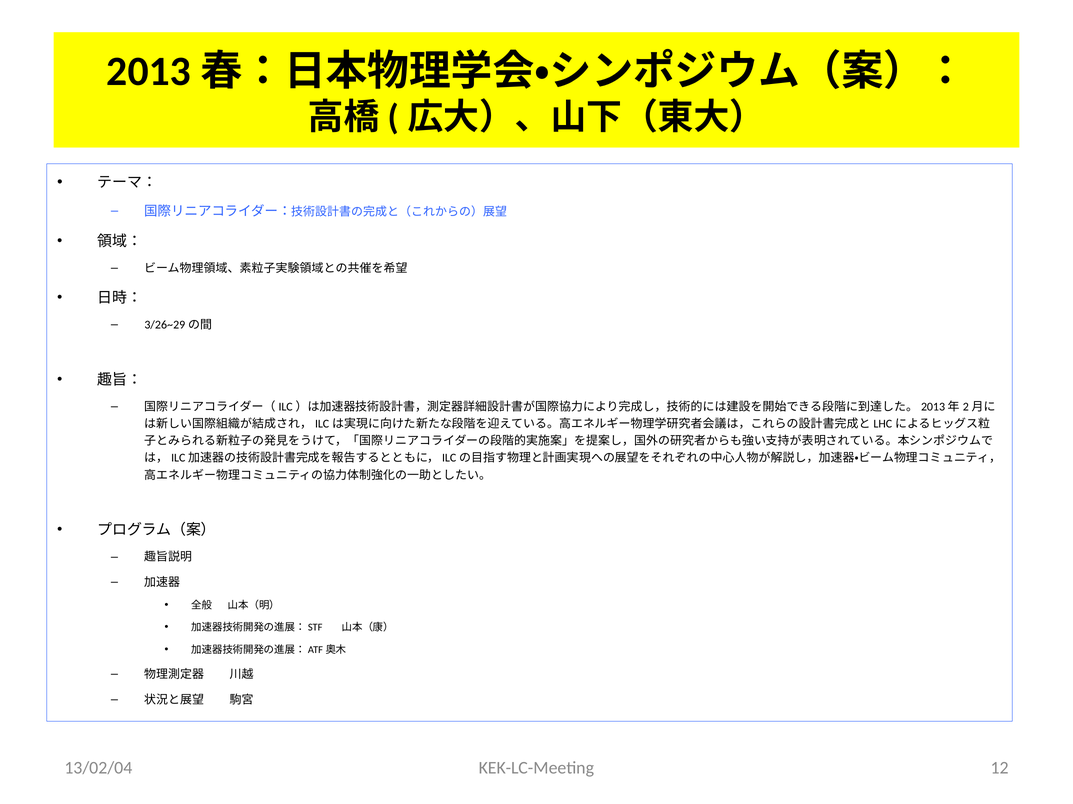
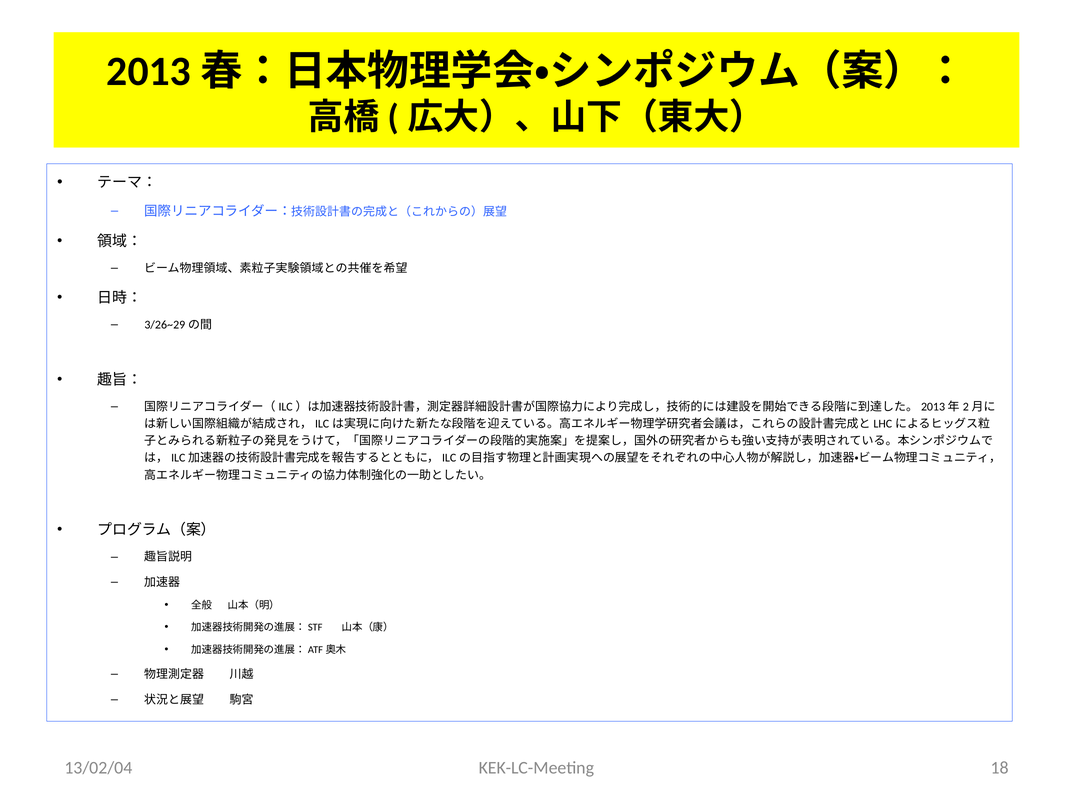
12: 12 -> 18
